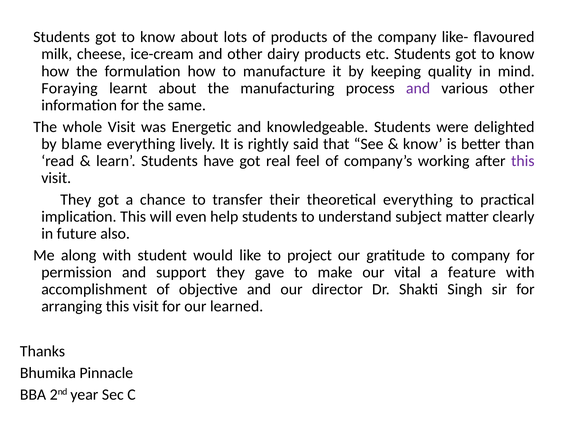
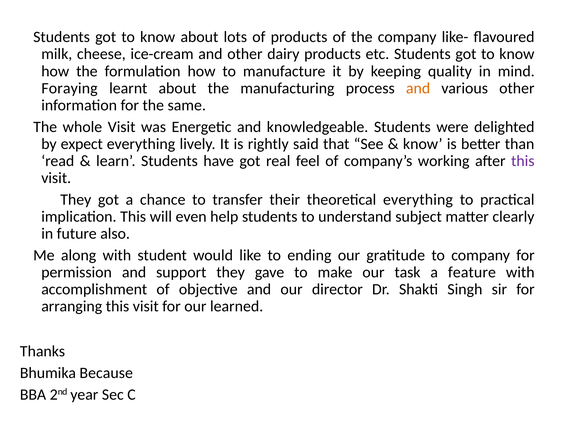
and at (418, 88) colour: purple -> orange
blame: blame -> expect
project: project -> ending
vital: vital -> task
Pinnacle: Pinnacle -> Because
